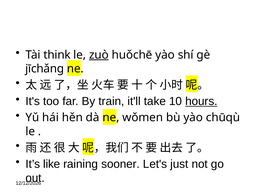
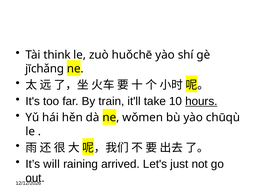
zuò underline: present -> none
like: like -> will
sooner: sooner -> arrived
